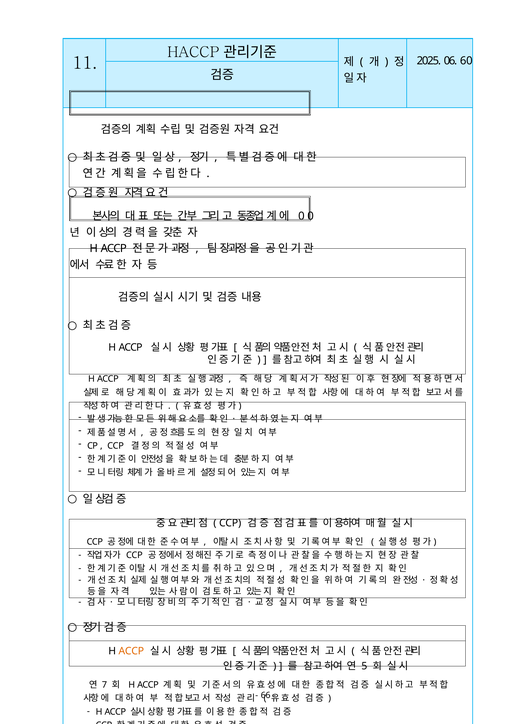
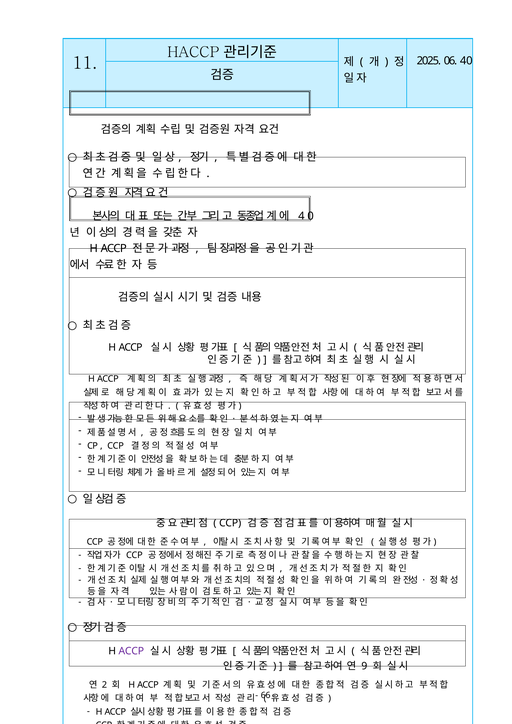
60: 60 -> 40
0 at (301, 216): 0 -> 4
ACCP at (131, 651) colour: orange -> purple
5: 5 -> 9
7: 7 -> 2
